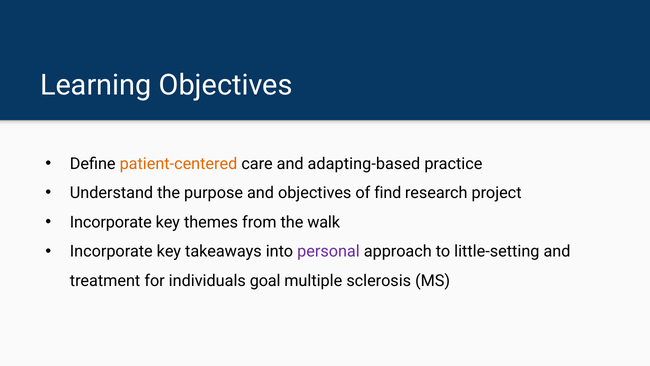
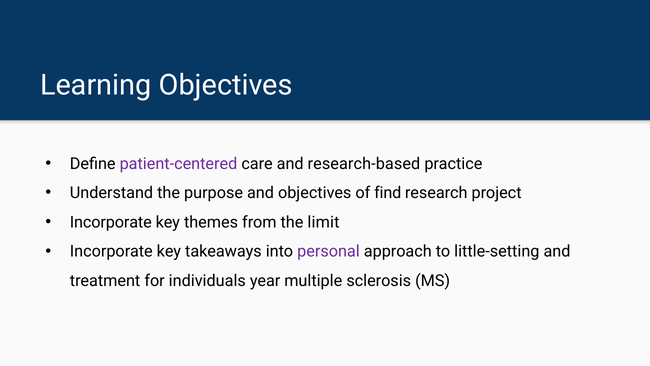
patient-centered colour: orange -> purple
adapting-based: adapting-based -> research-based
walk: walk -> limit
goal: goal -> year
